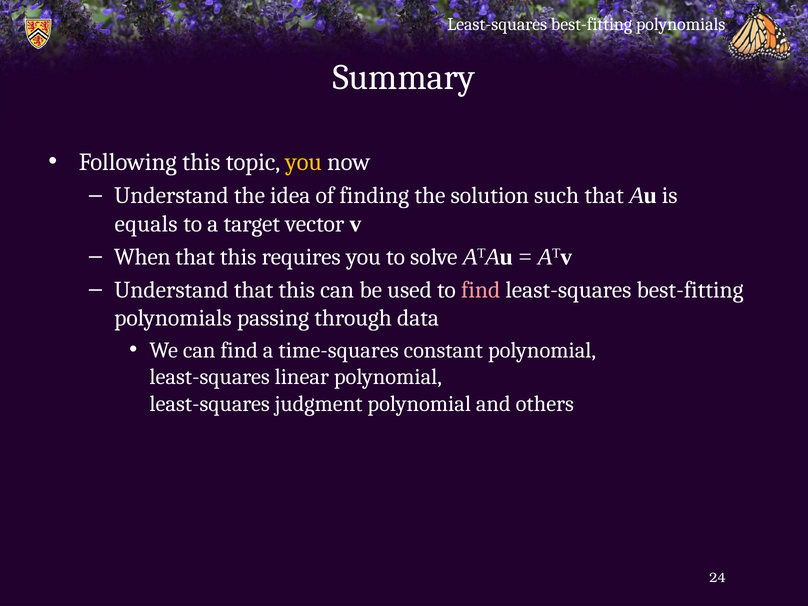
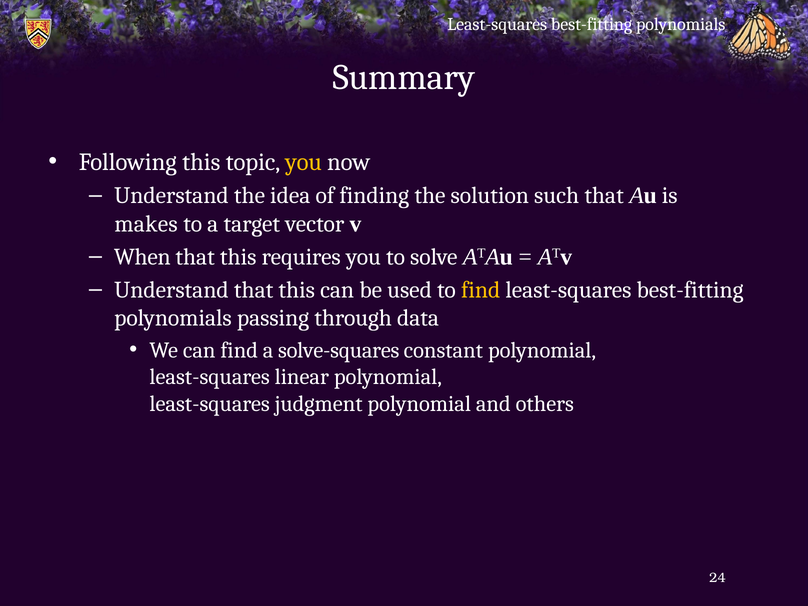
equals: equals -> makes
find at (481, 290) colour: pink -> yellow
time-squares: time-squares -> solve-squares
